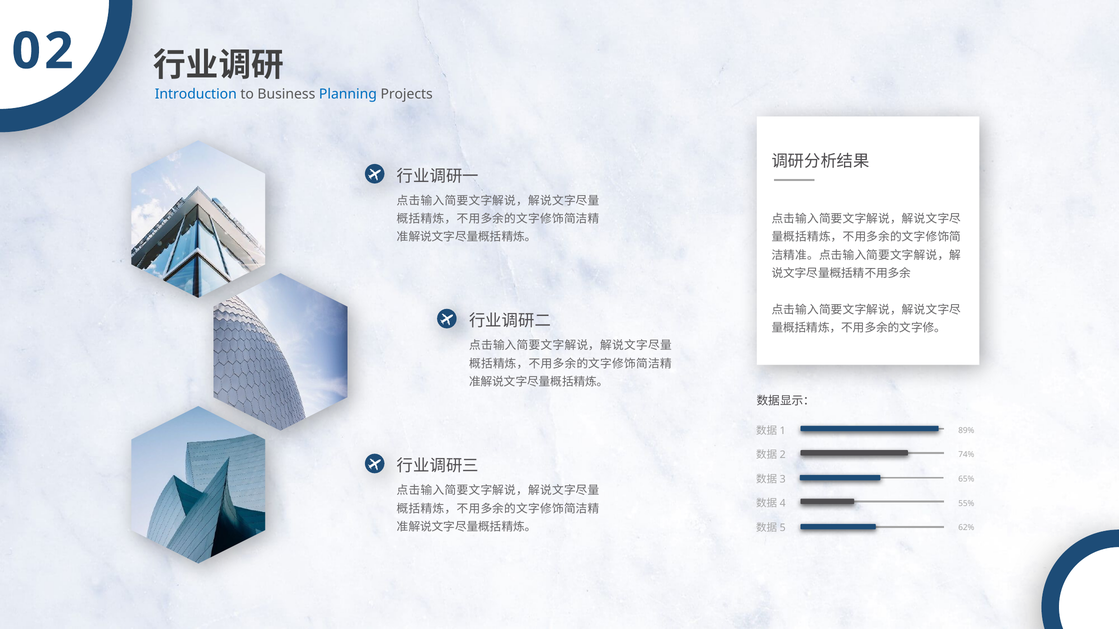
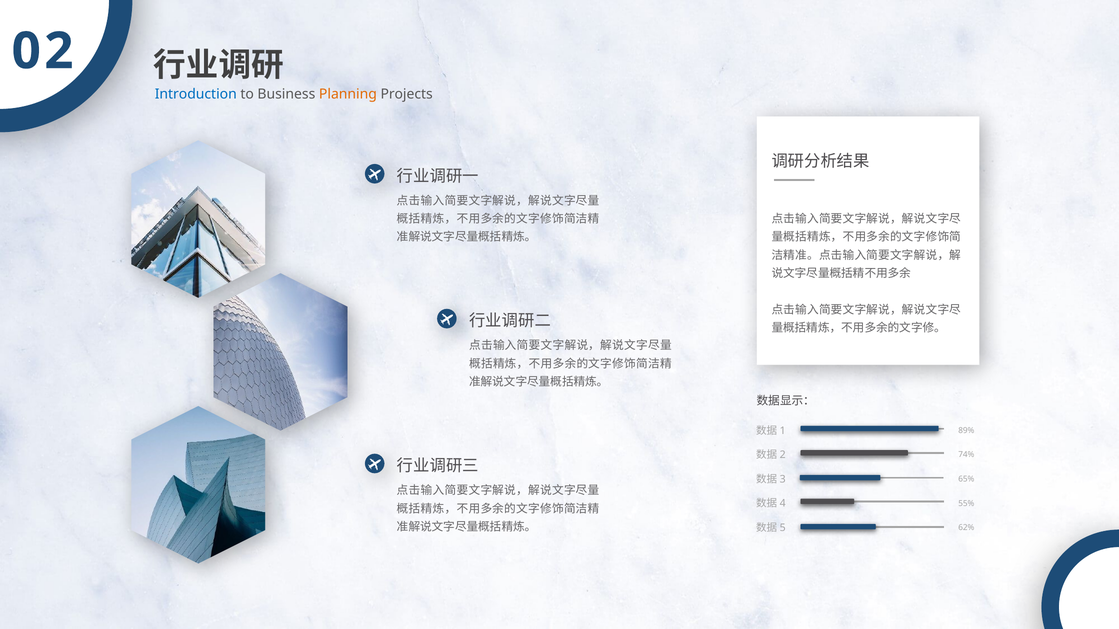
Planning colour: blue -> orange
